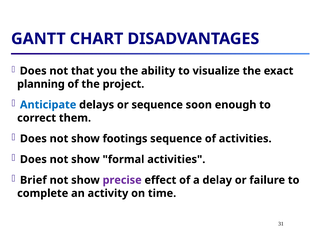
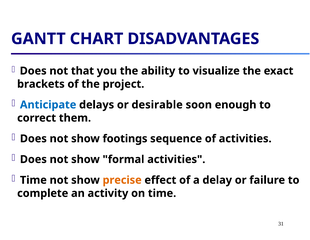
planning: planning -> brackets
or sequence: sequence -> desirable
Brief at (33, 180): Brief -> Time
precise colour: purple -> orange
